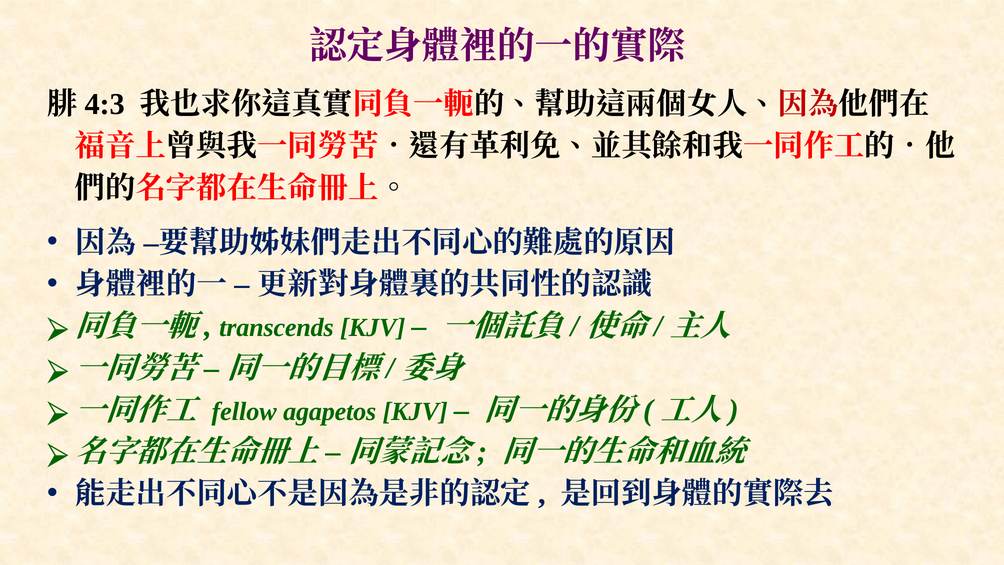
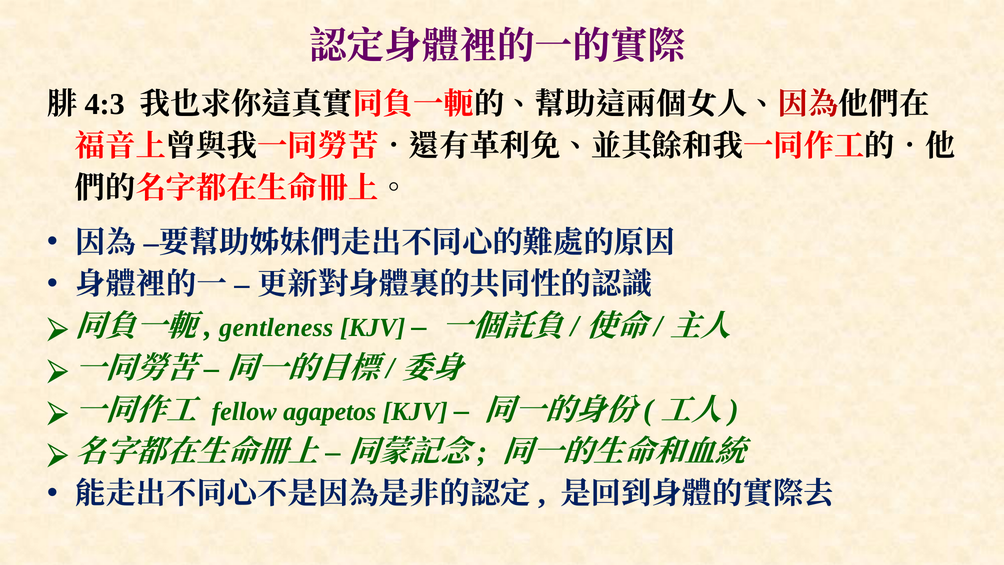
transcends: transcends -> gentleness
